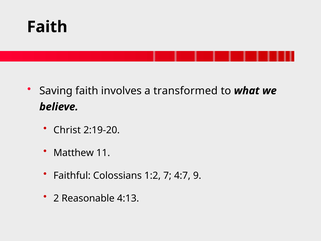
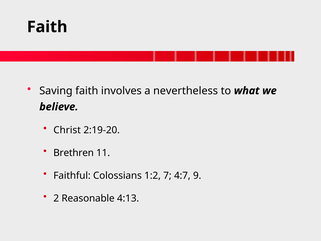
transformed: transformed -> nevertheless
Matthew: Matthew -> Brethren
